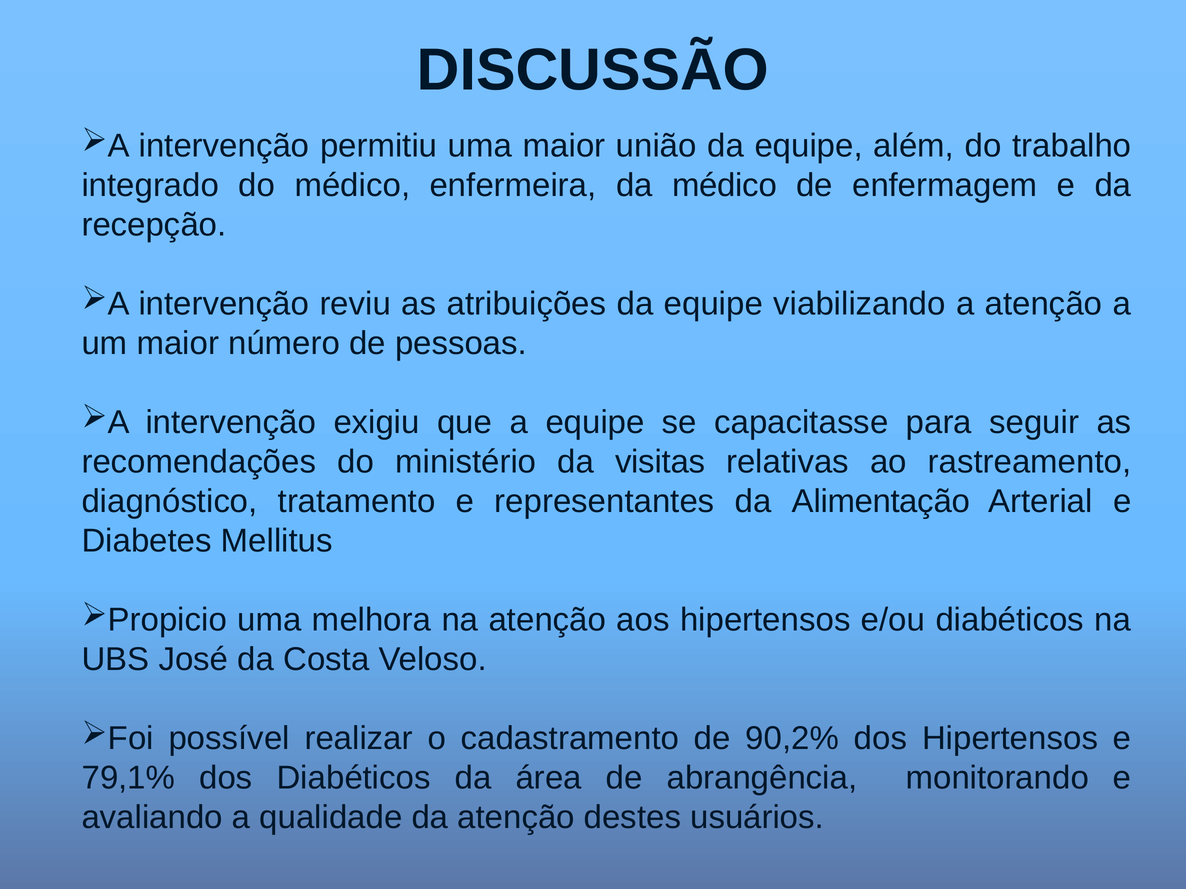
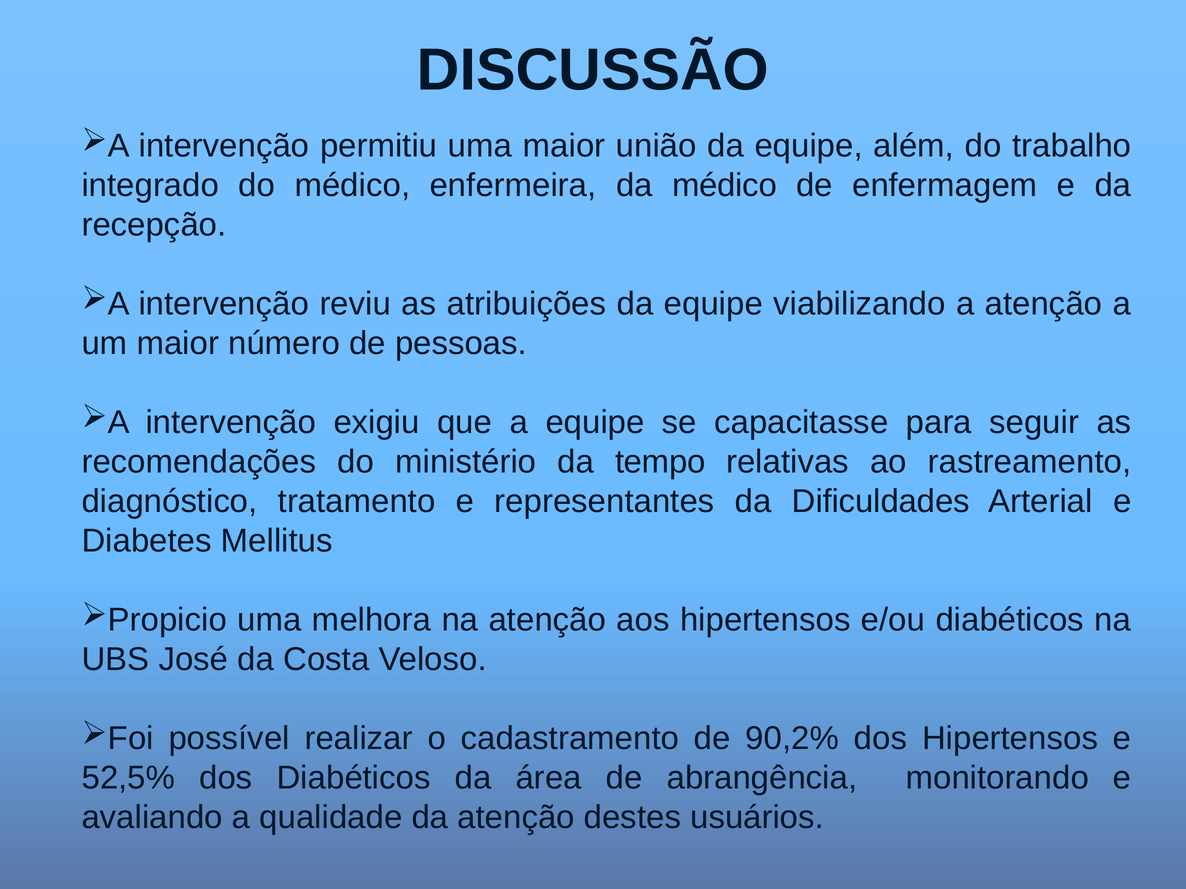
visitas: visitas -> tempo
Alimentação: Alimentação -> Dificuldades
79,1%: 79,1% -> 52,5%
